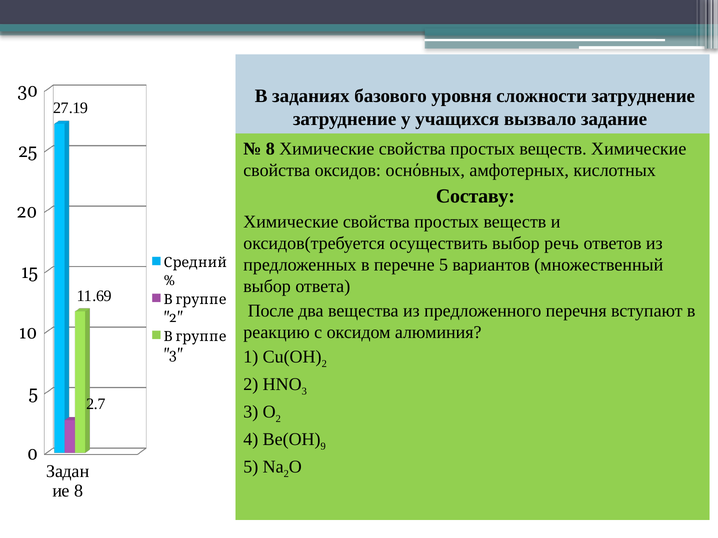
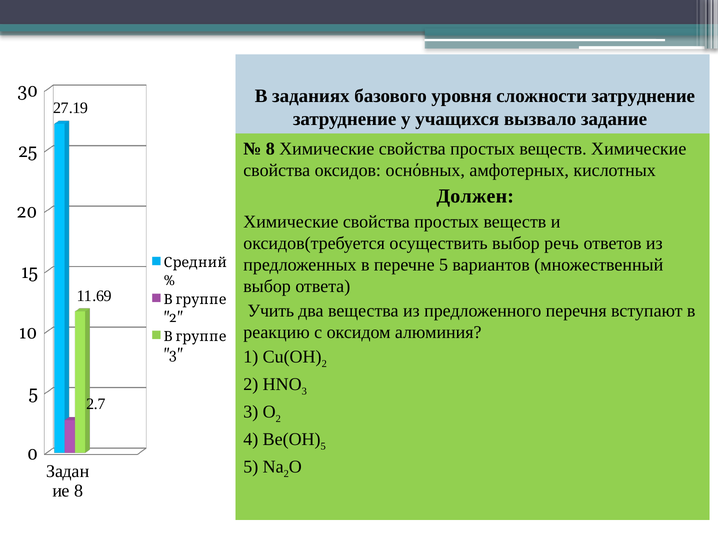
Составу: Составу -> Должен
После: После -> Учить
9 at (323, 447): 9 -> 5
